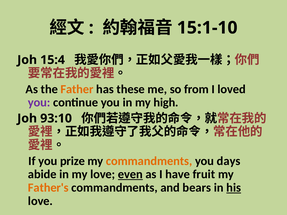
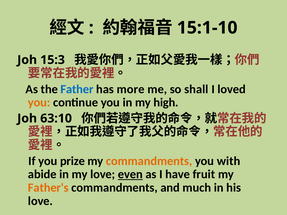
15:4: 15:4 -> 15:3
Father colour: orange -> blue
these: these -> more
from: from -> shall
you at (39, 103) colour: purple -> orange
93:10: 93:10 -> 63:10
days: days -> with
bears: bears -> much
his underline: present -> none
